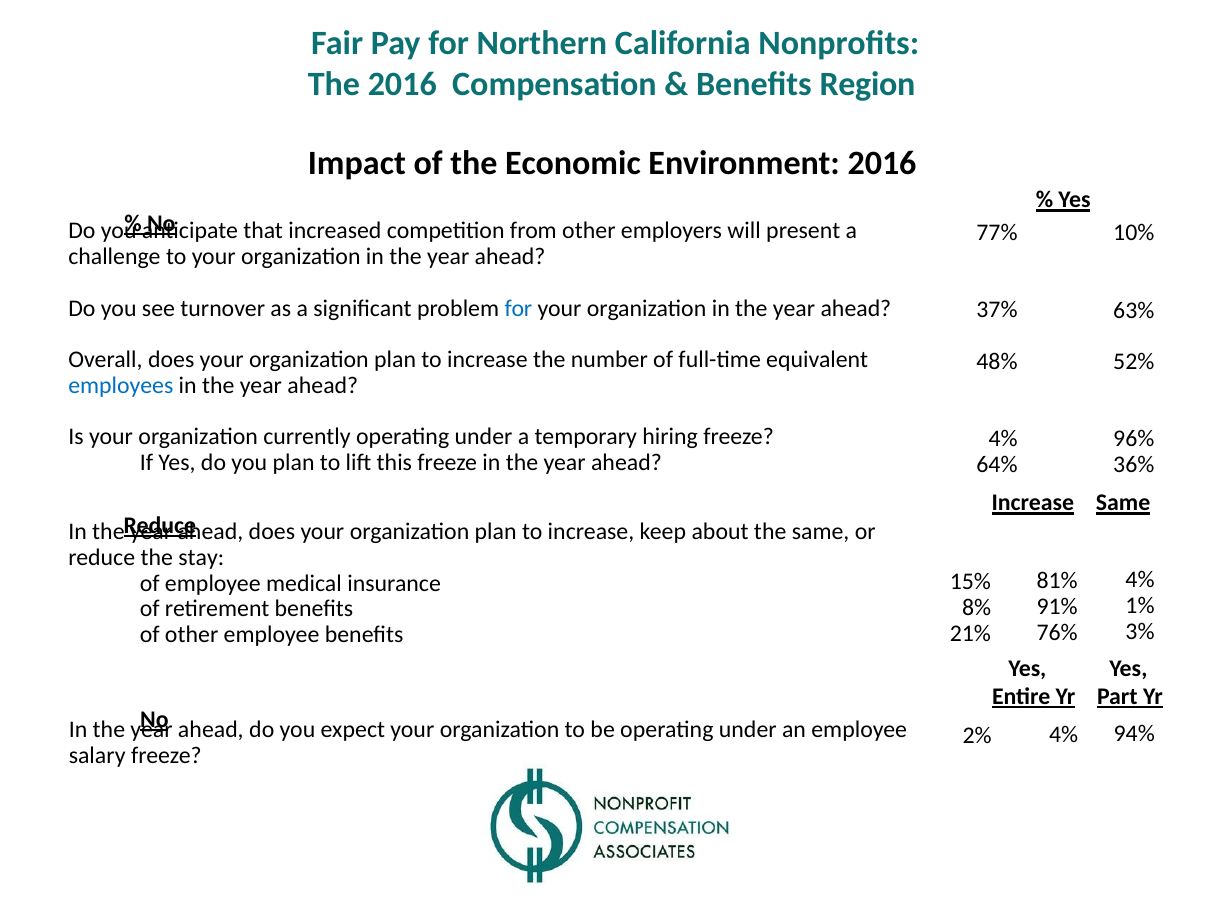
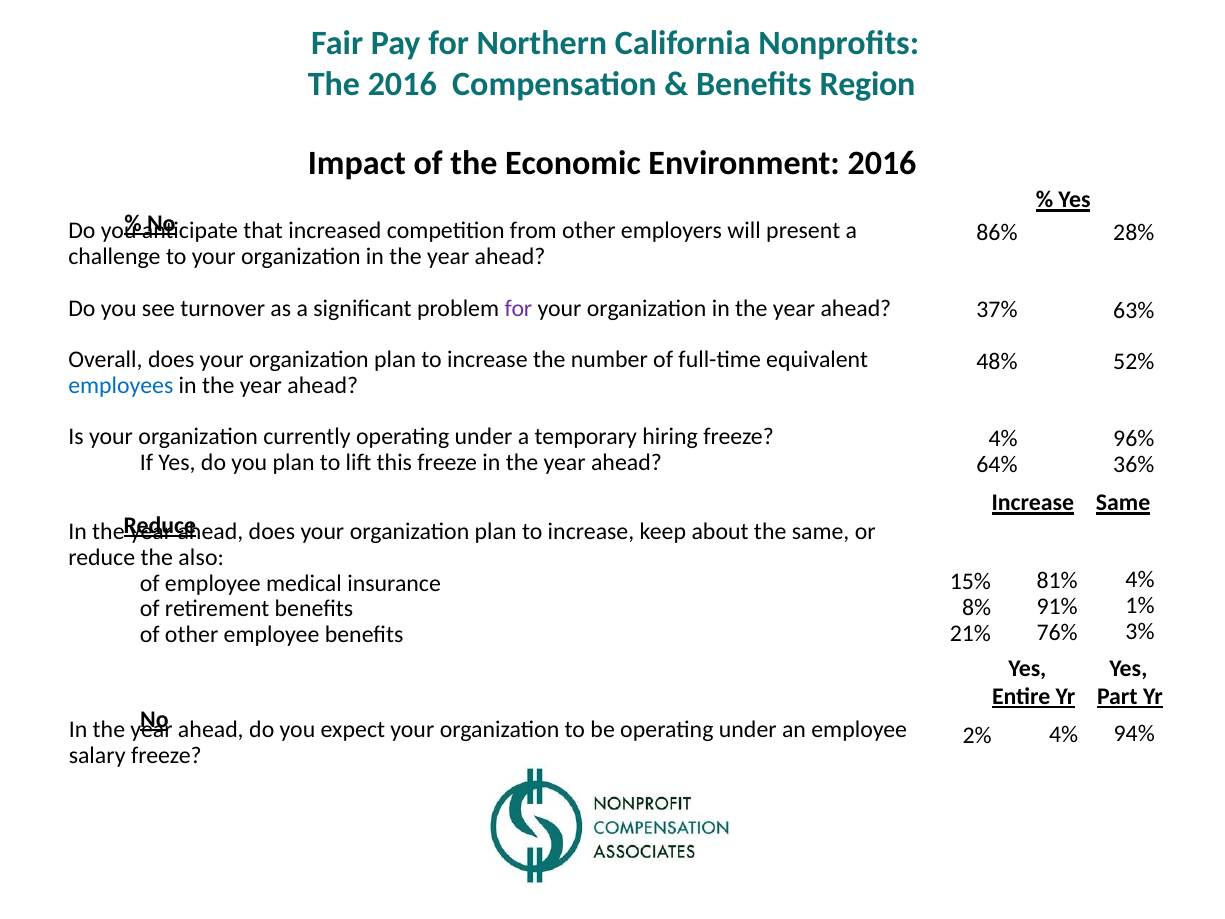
77%: 77% -> 86%
10%: 10% -> 28%
for at (518, 308) colour: blue -> purple
stay: stay -> also
